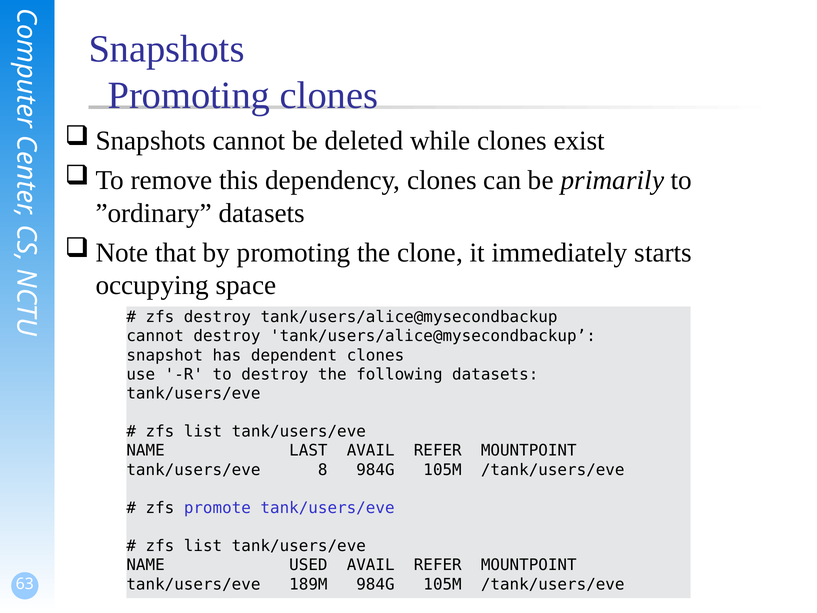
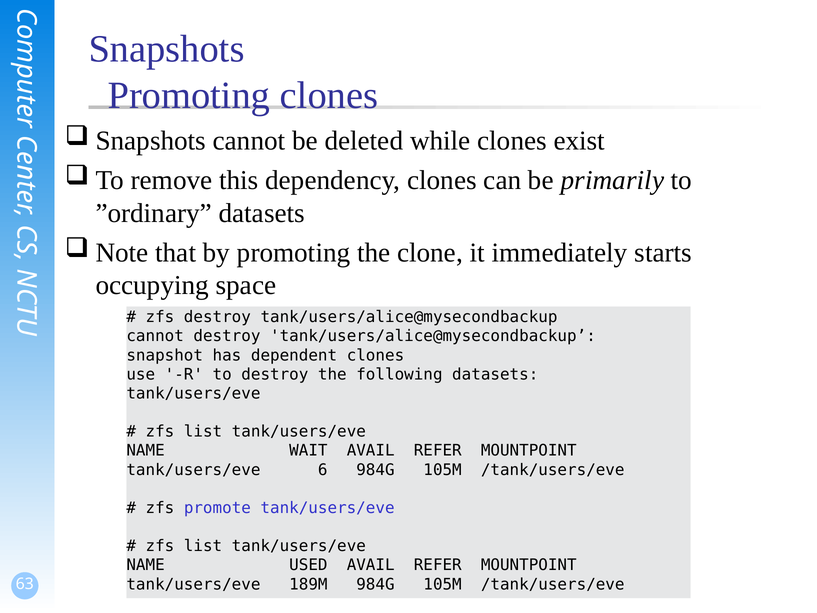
LAST: LAST -> WAIT
8: 8 -> 6
